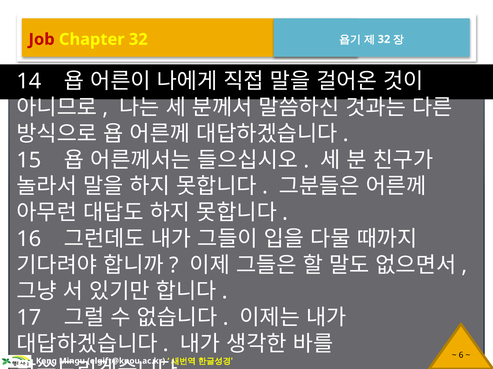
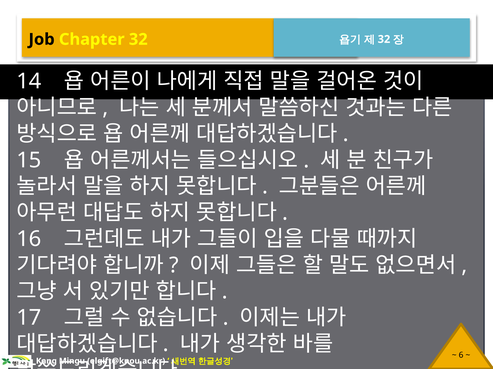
Job colour: red -> black
